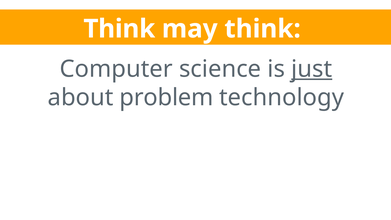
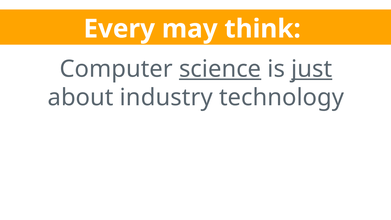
Think at (119, 29): Think -> Every
science underline: none -> present
problem: problem -> industry
